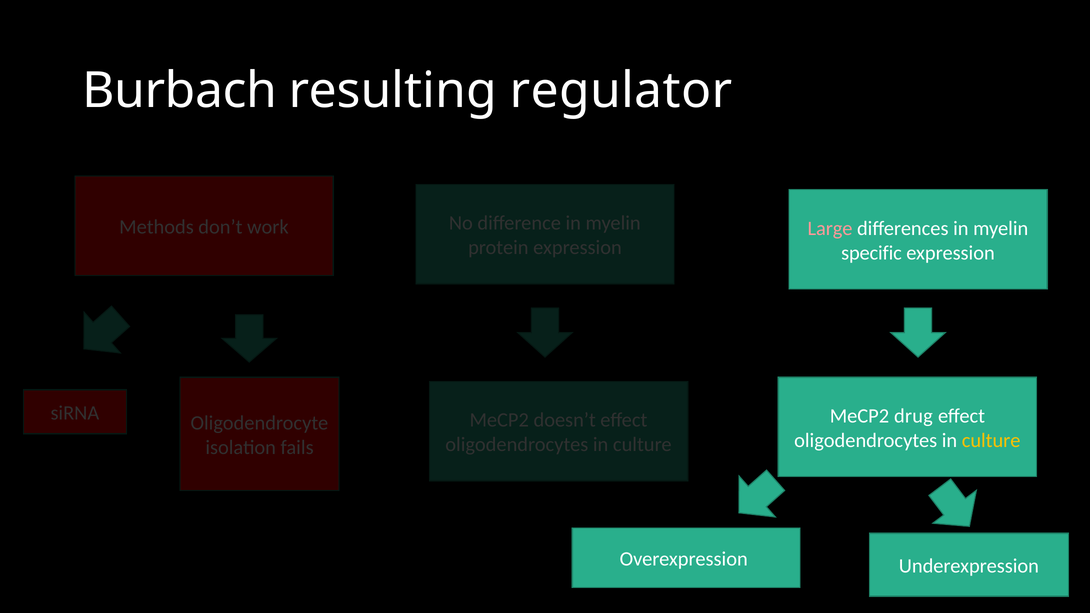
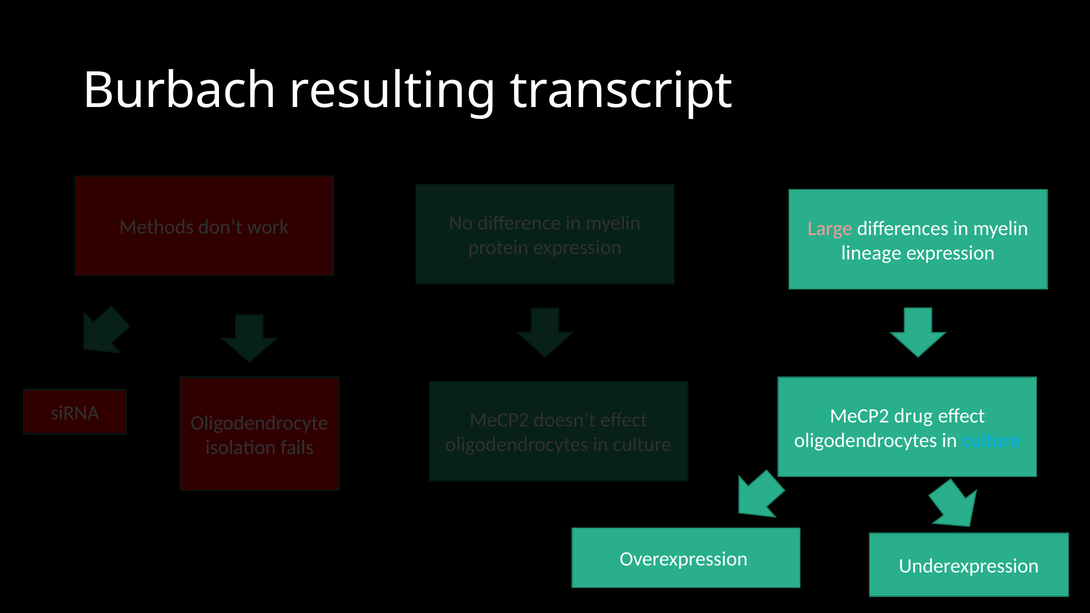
regulator: regulator -> transcript
specific: specific -> lineage
culture at (991, 441) colour: yellow -> light blue
